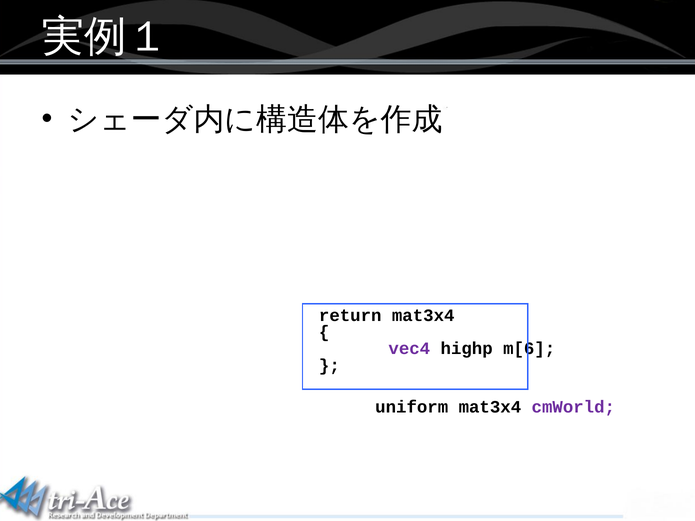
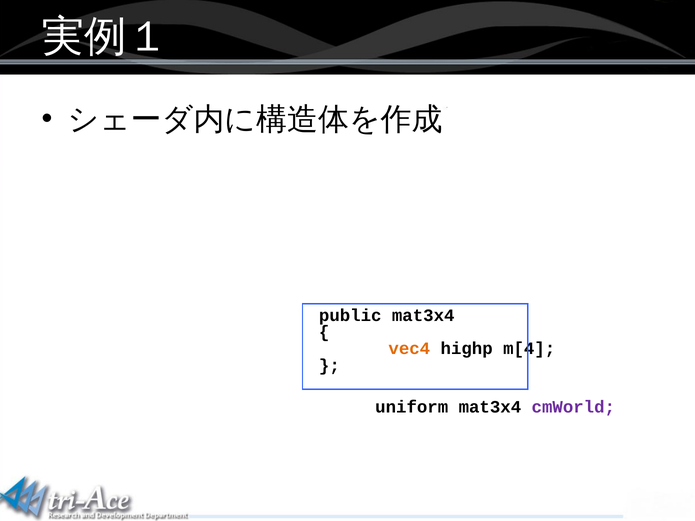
return: return -> public
vec4 colour: purple -> orange
m[6: m[6 -> m[4
